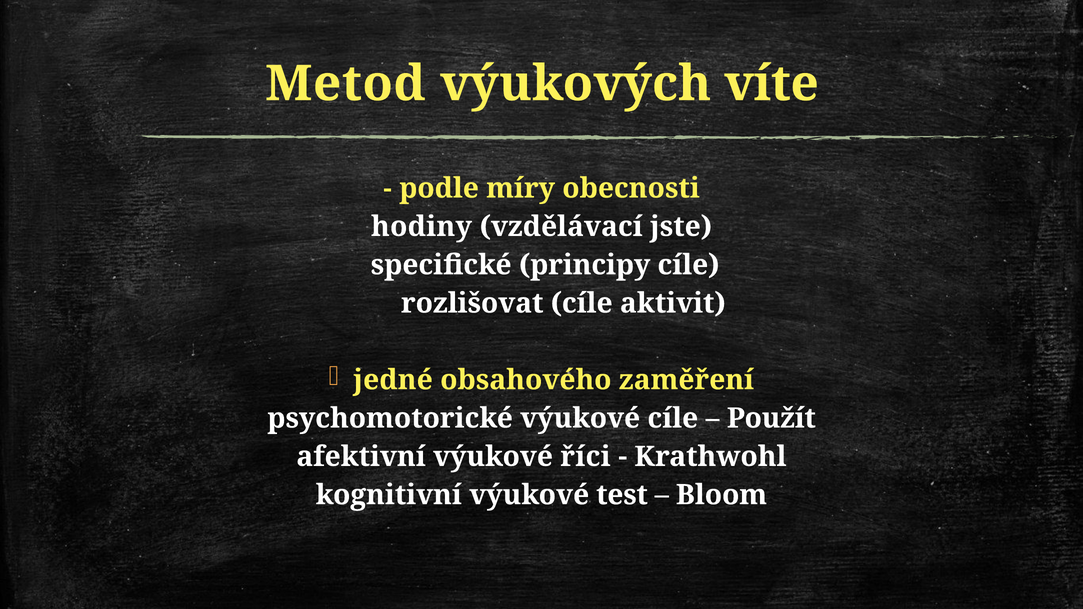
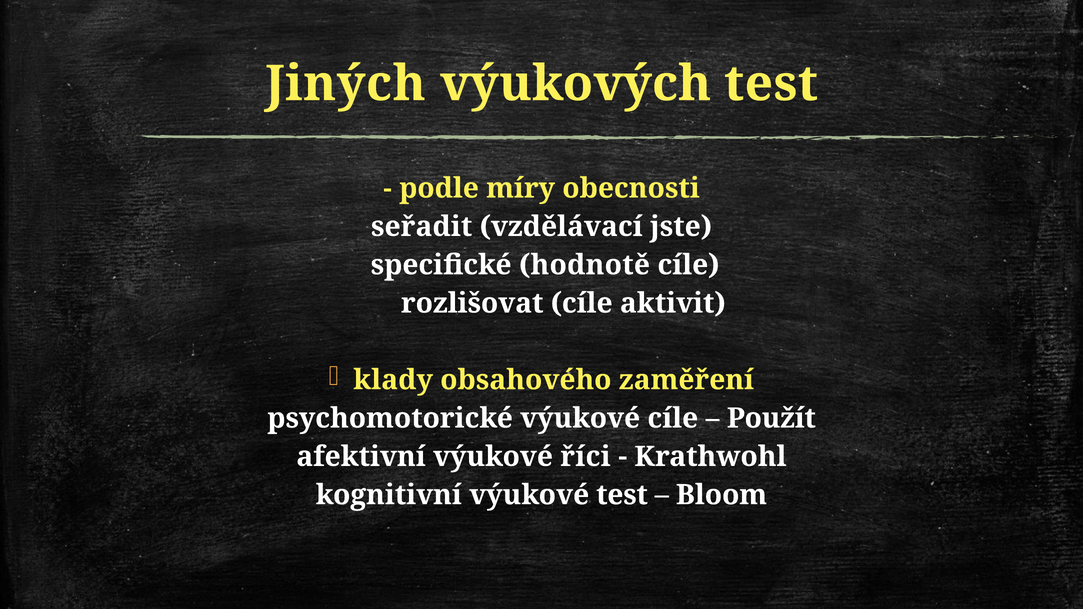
Metod: Metod -> Jiných
výukových víte: víte -> test
hodiny: hodiny -> seřadit
principy: principy -> hodnotě
jedné: jedné -> klady
